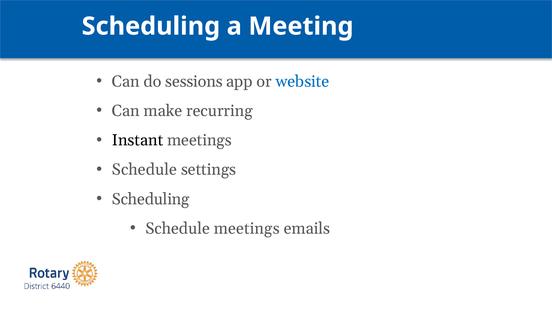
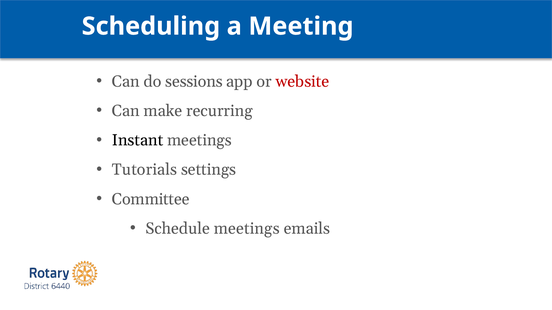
website colour: blue -> red
Schedule at (145, 170): Schedule -> Tutorials
Scheduling at (151, 199): Scheduling -> Committee
